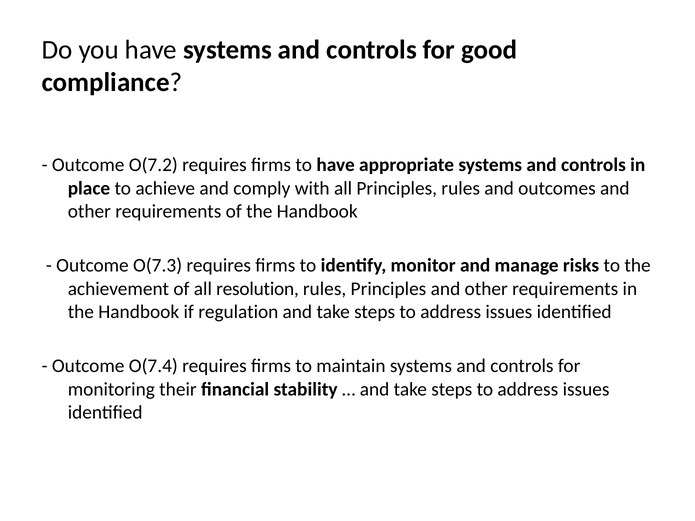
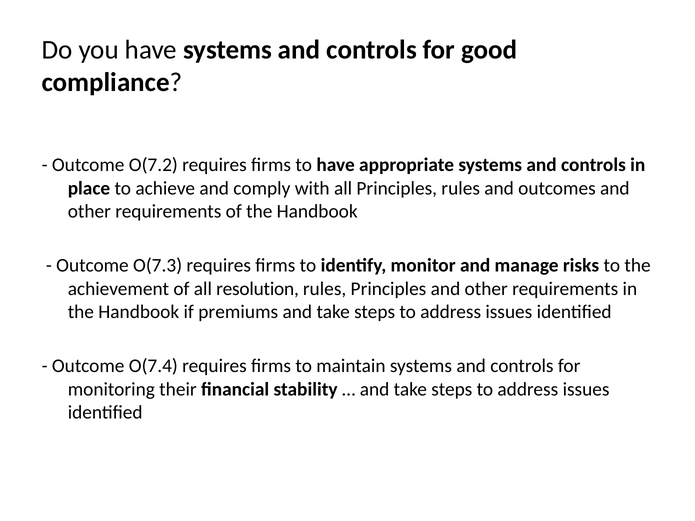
regulation: regulation -> premiums
